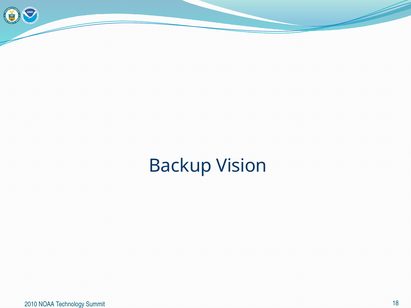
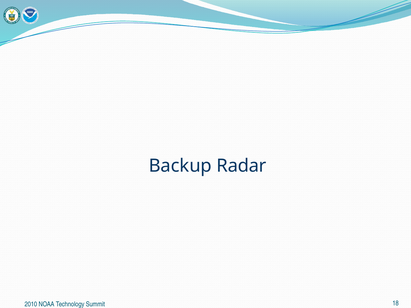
Vision: Vision -> Radar
